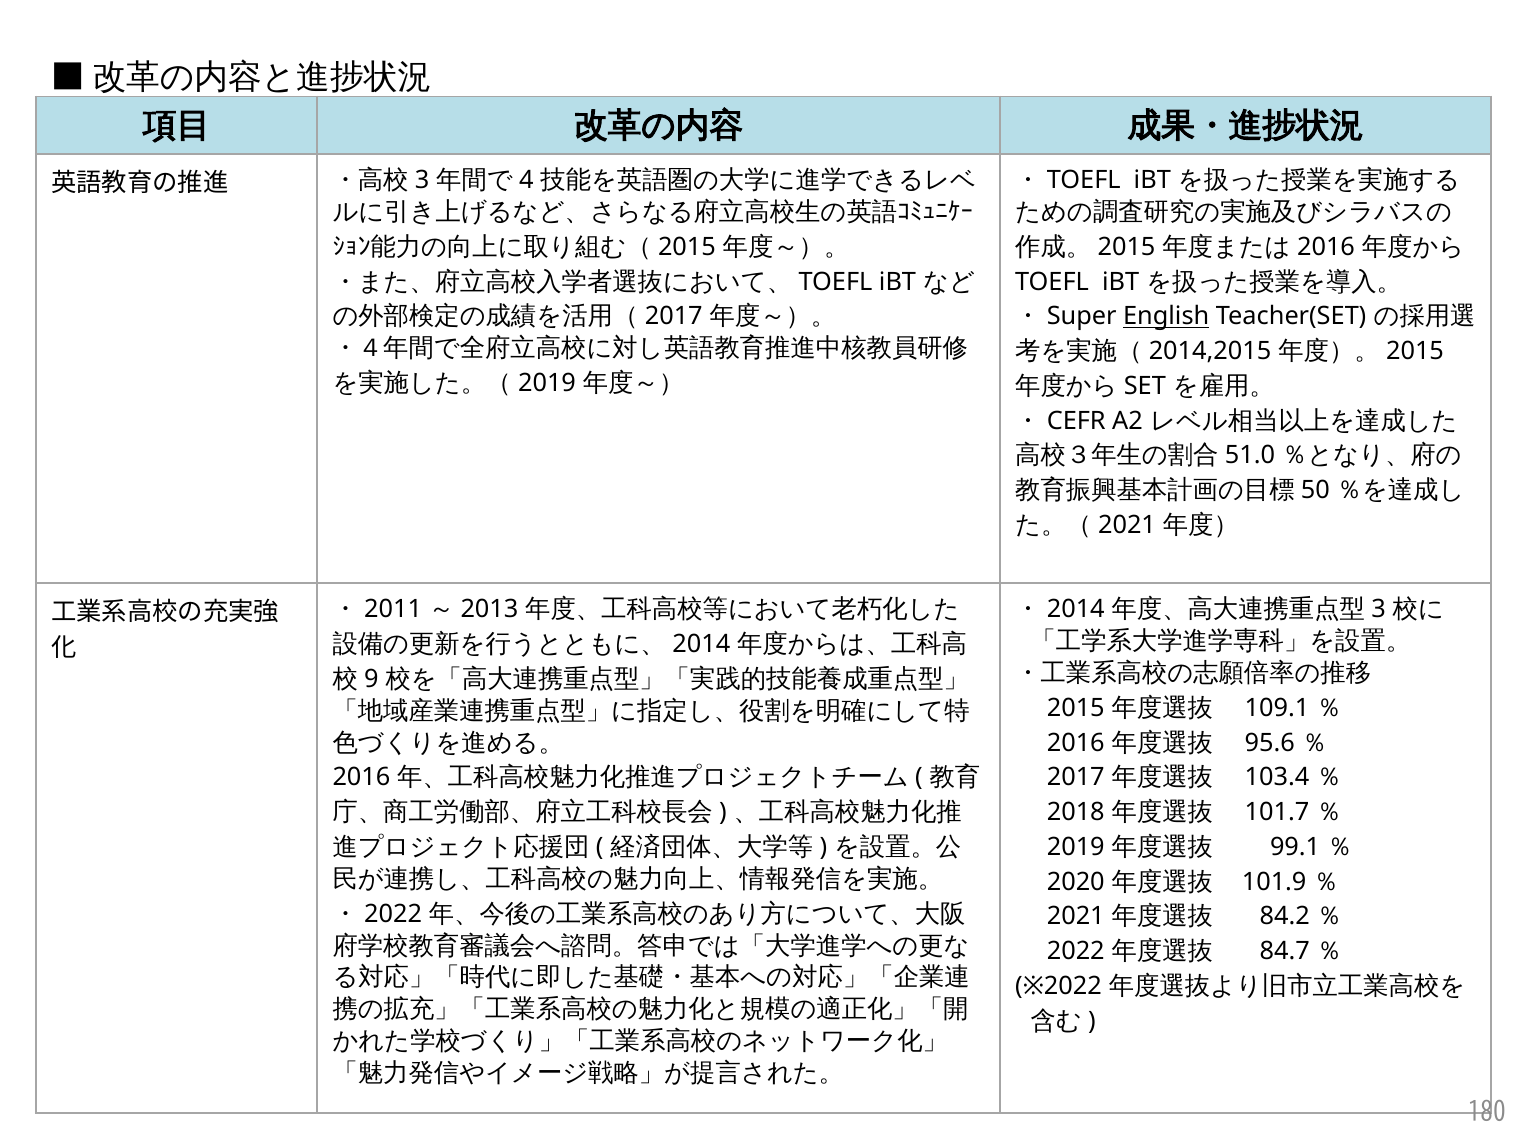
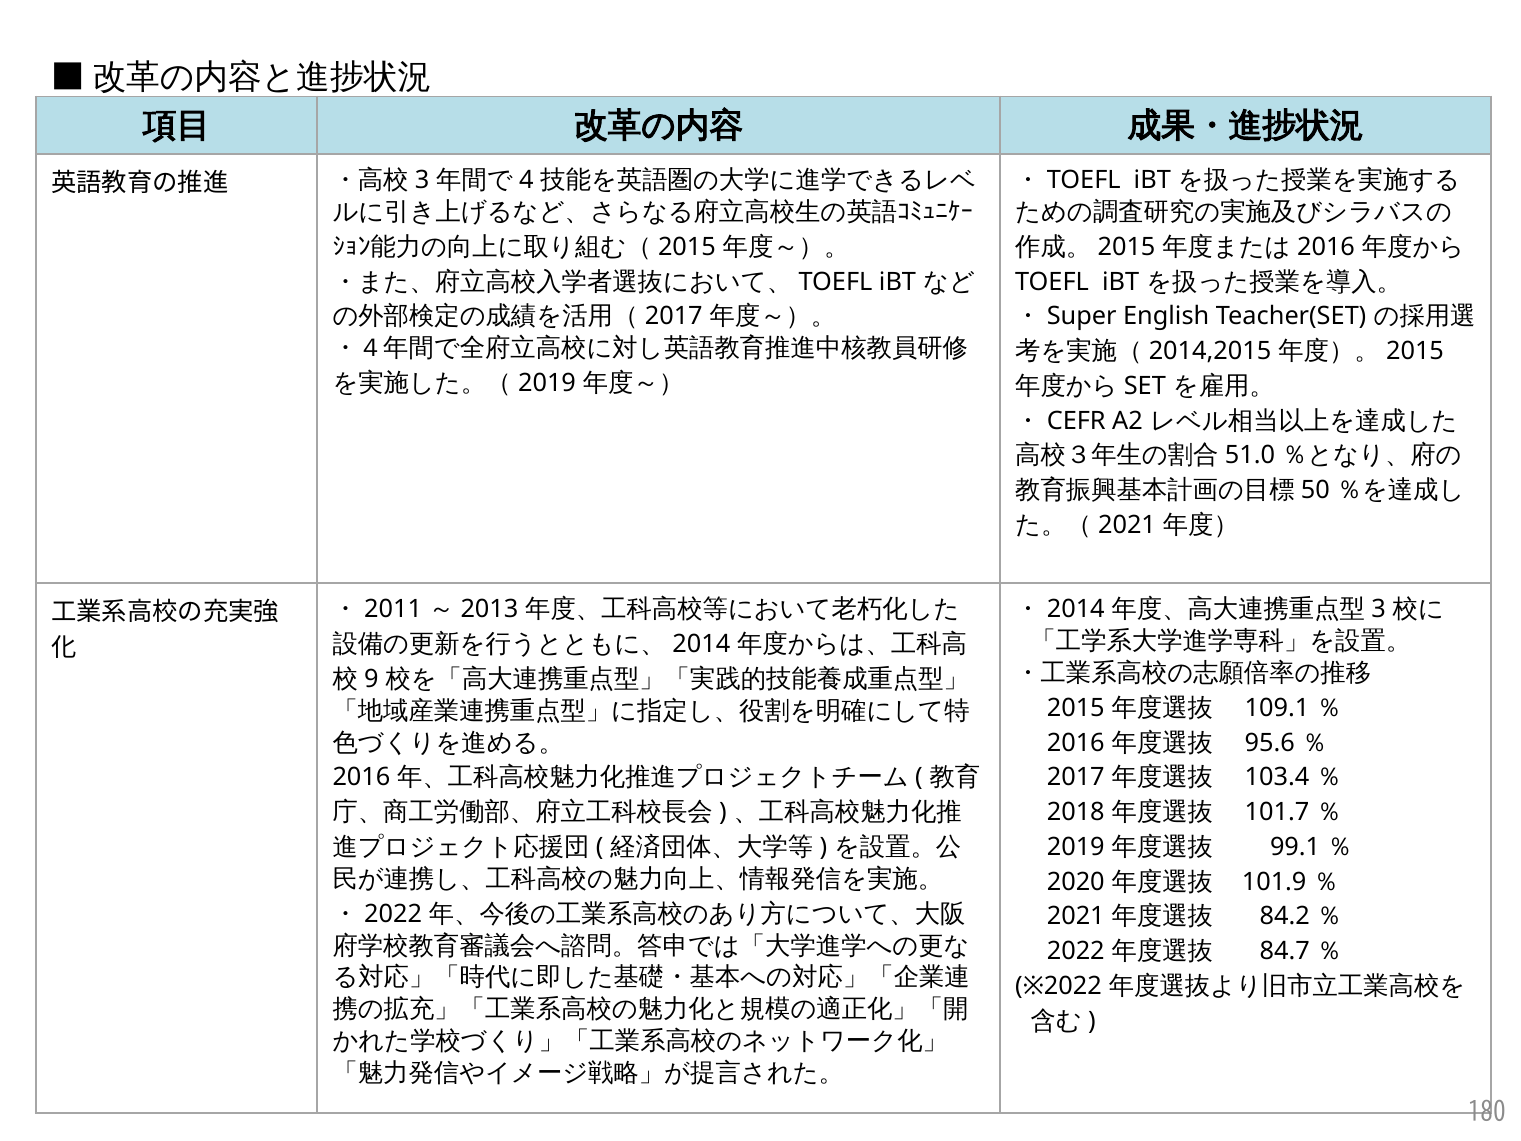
English underline: present -> none
